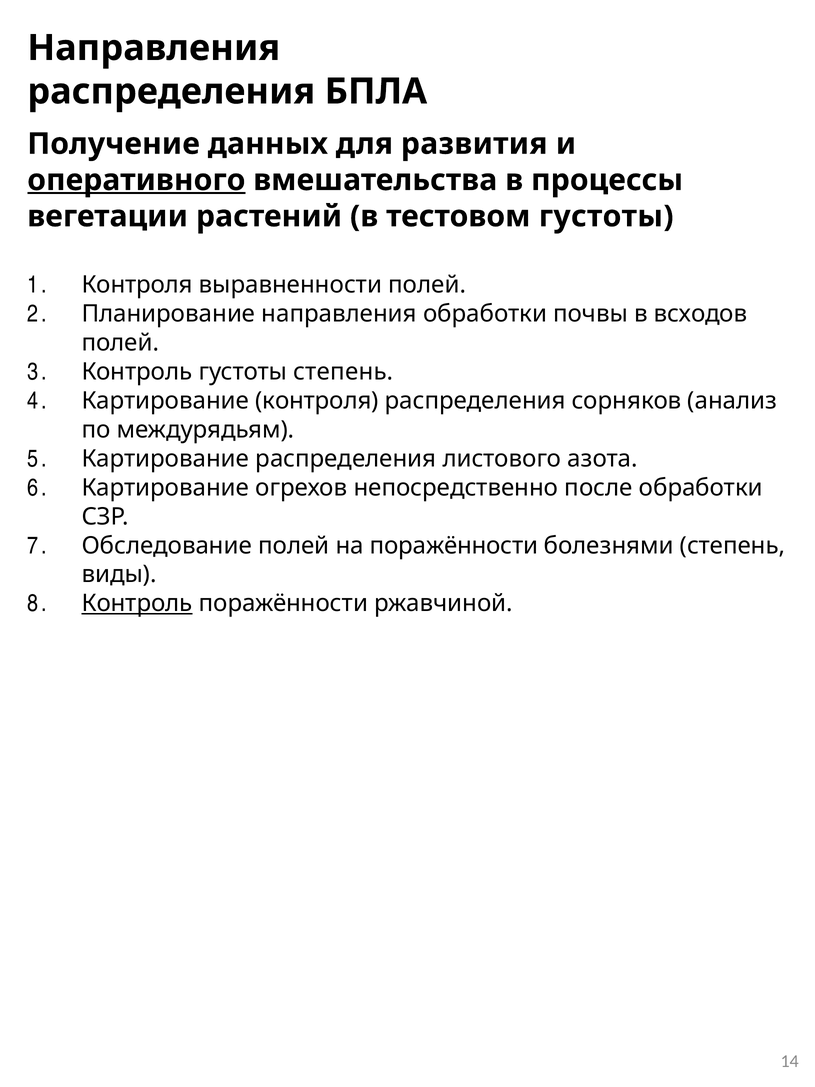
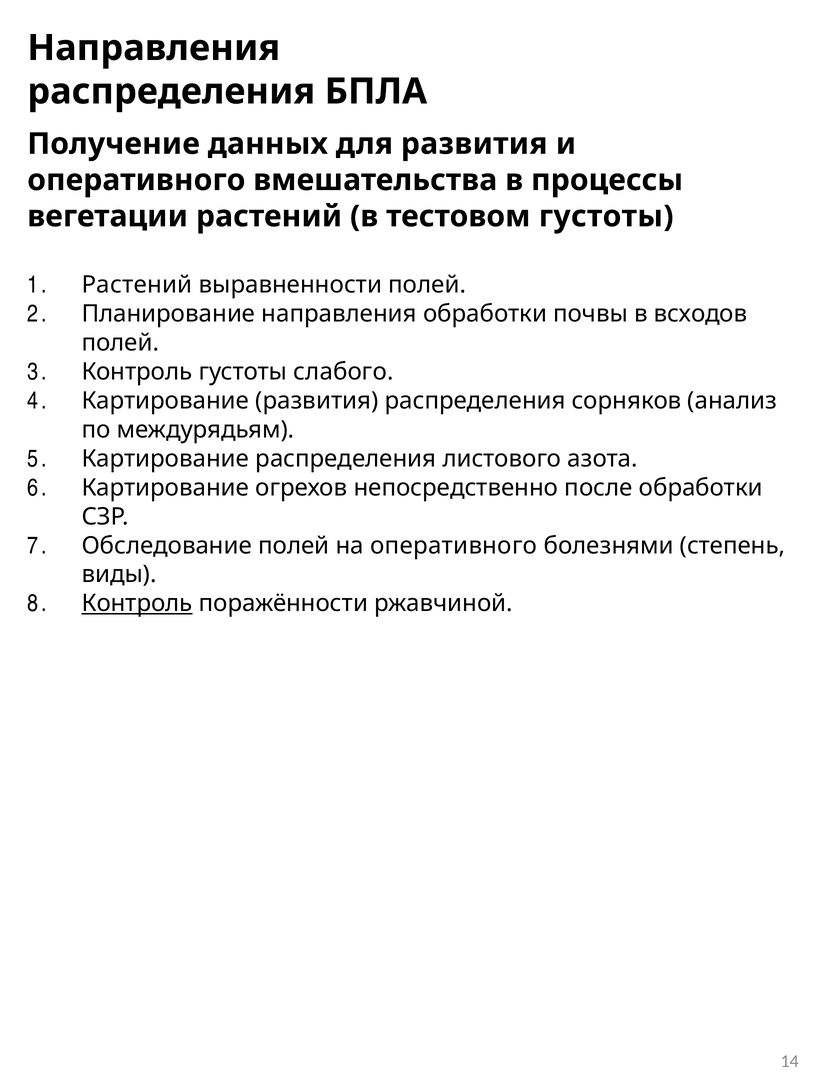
оперативного at (136, 180) underline: present -> none
Контроля at (137, 285): Контроля -> Растений
густоты степень: степень -> слабого
Картирование контроля: контроля -> развития
на поражённости: поражённости -> оперативного
